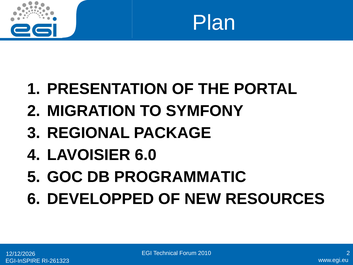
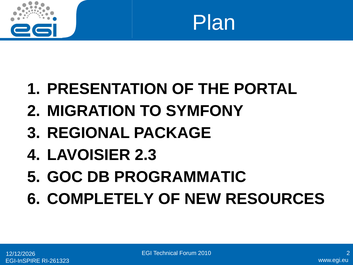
6.0: 6.0 -> 2.3
DEVELOPPED: DEVELOPPED -> COMPLETELY
